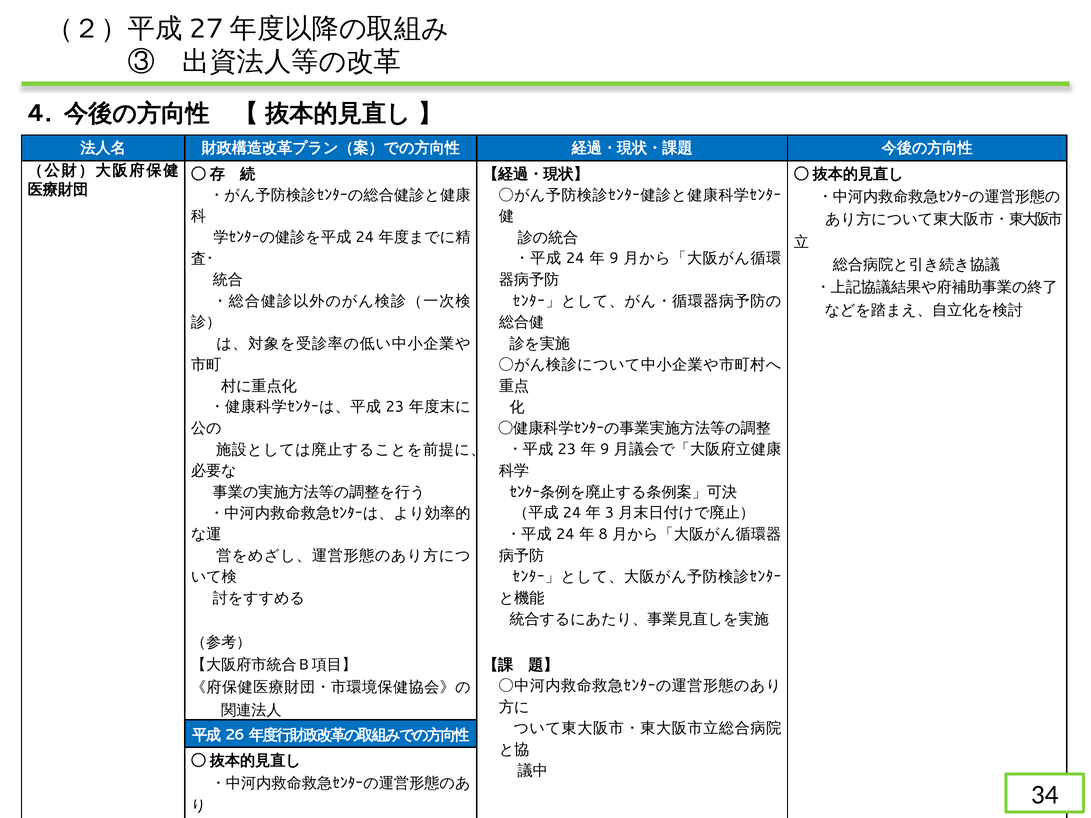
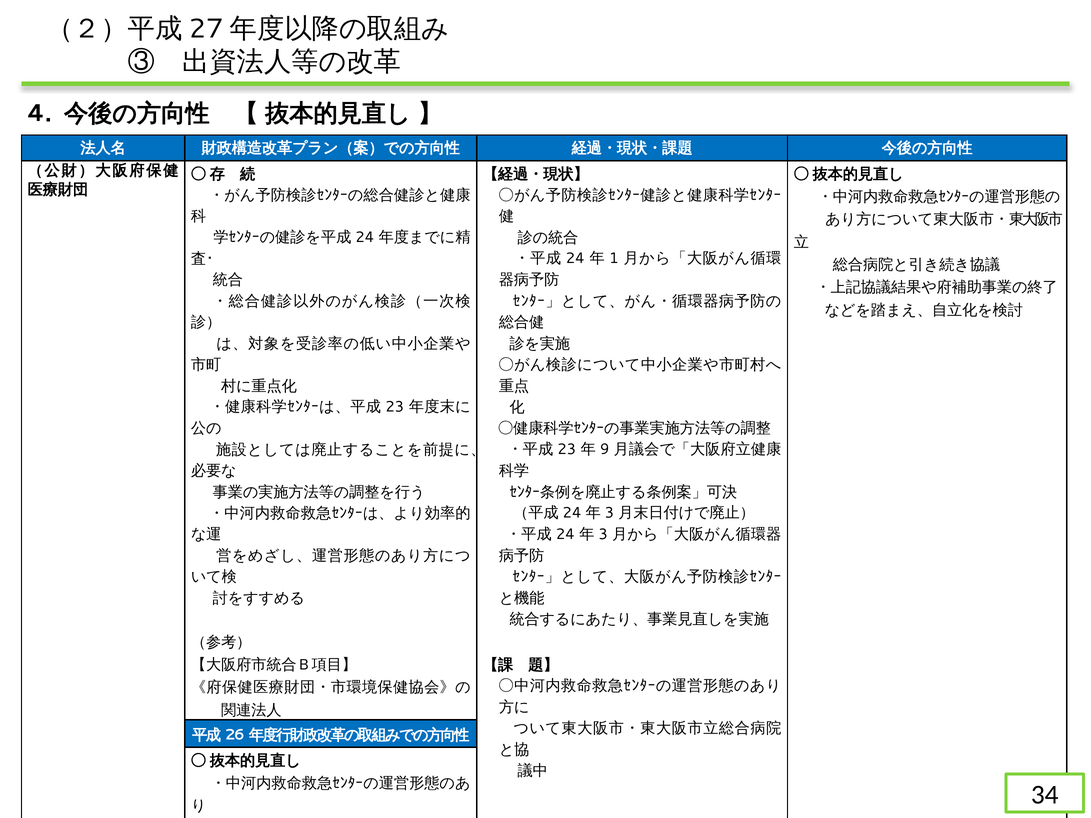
9 at (614, 258): 9 -> 1
8: 8 -> 3
